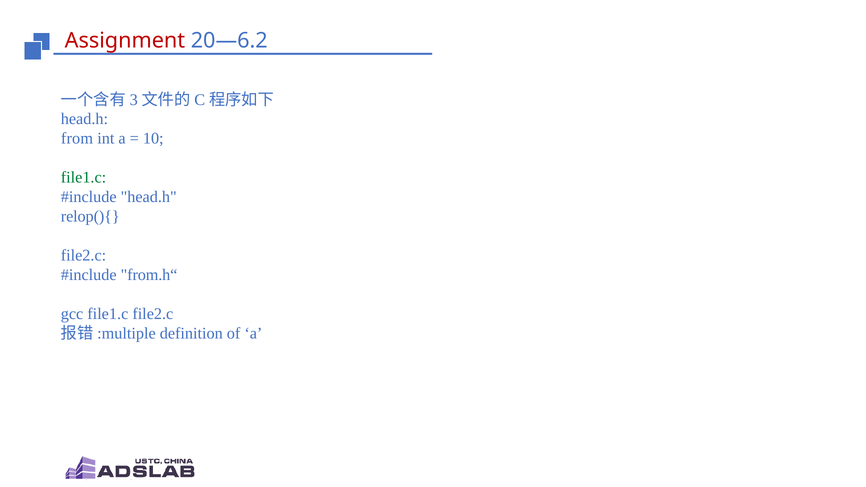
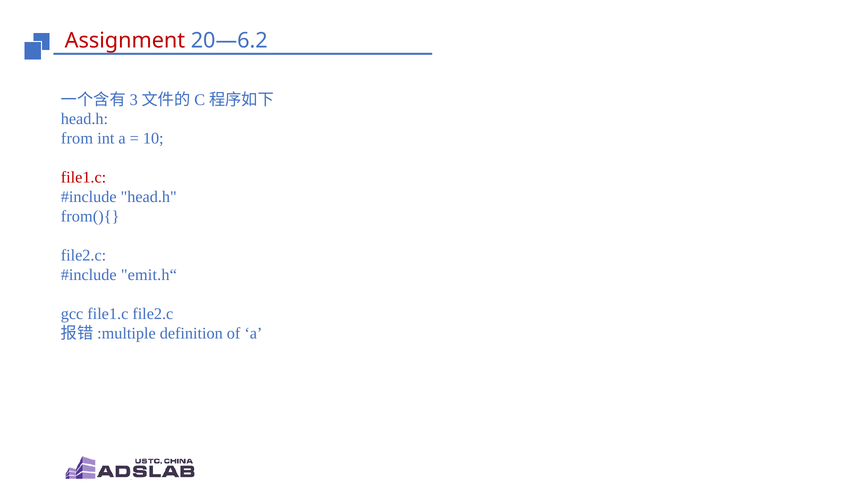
file1.c at (84, 178) colour: green -> red
relop(){: relop(){ -> from(){
from.h“: from.h“ -> emit.h“
